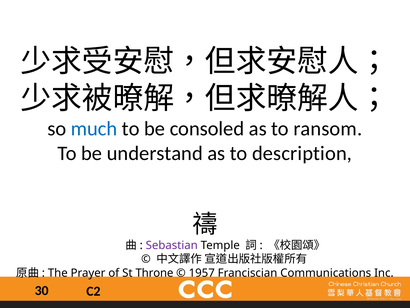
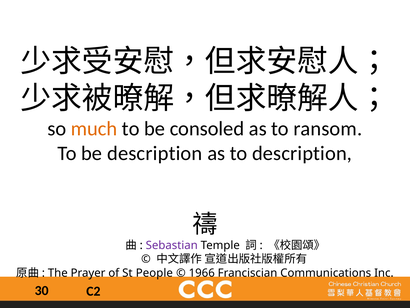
much colour: blue -> orange
be understand: understand -> description
Throne: Throne -> People
1957: 1957 -> 1966
